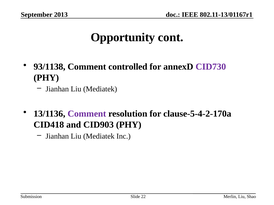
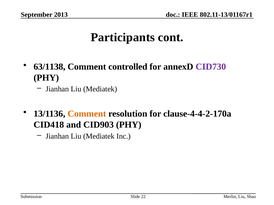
Opportunity: Opportunity -> Participants
93/1138: 93/1138 -> 63/1138
Comment at (87, 114) colour: purple -> orange
clause-5-4-2-170a: clause-5-4-2-170a -> clause-4-4-2-170a
